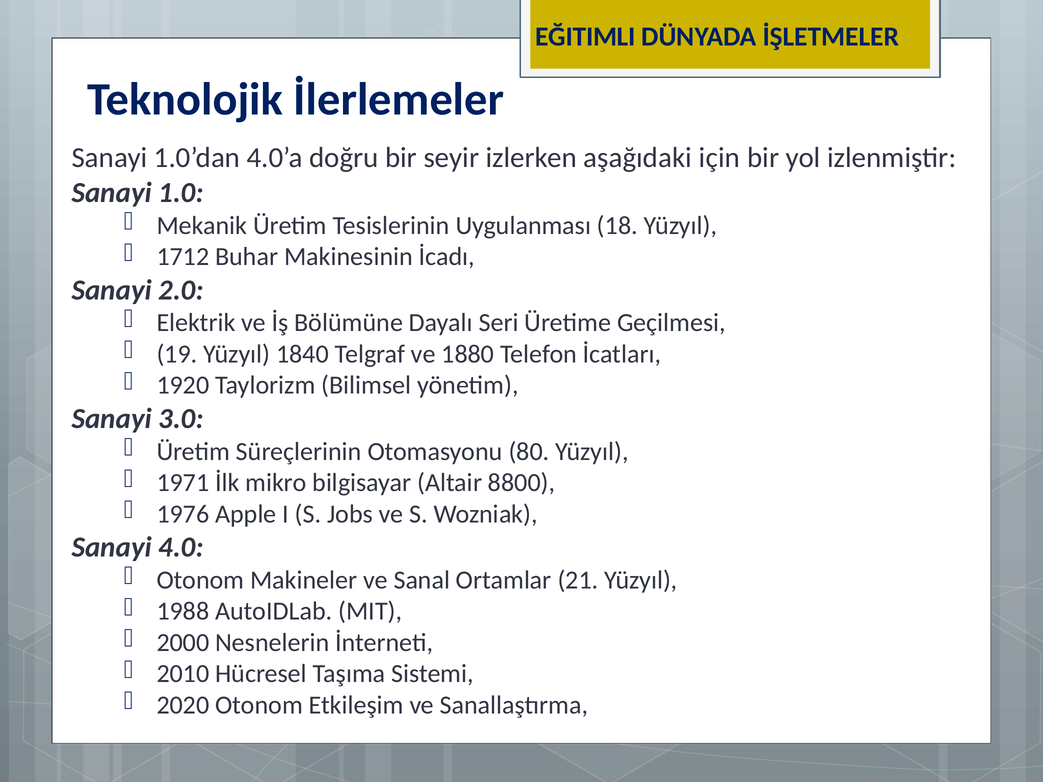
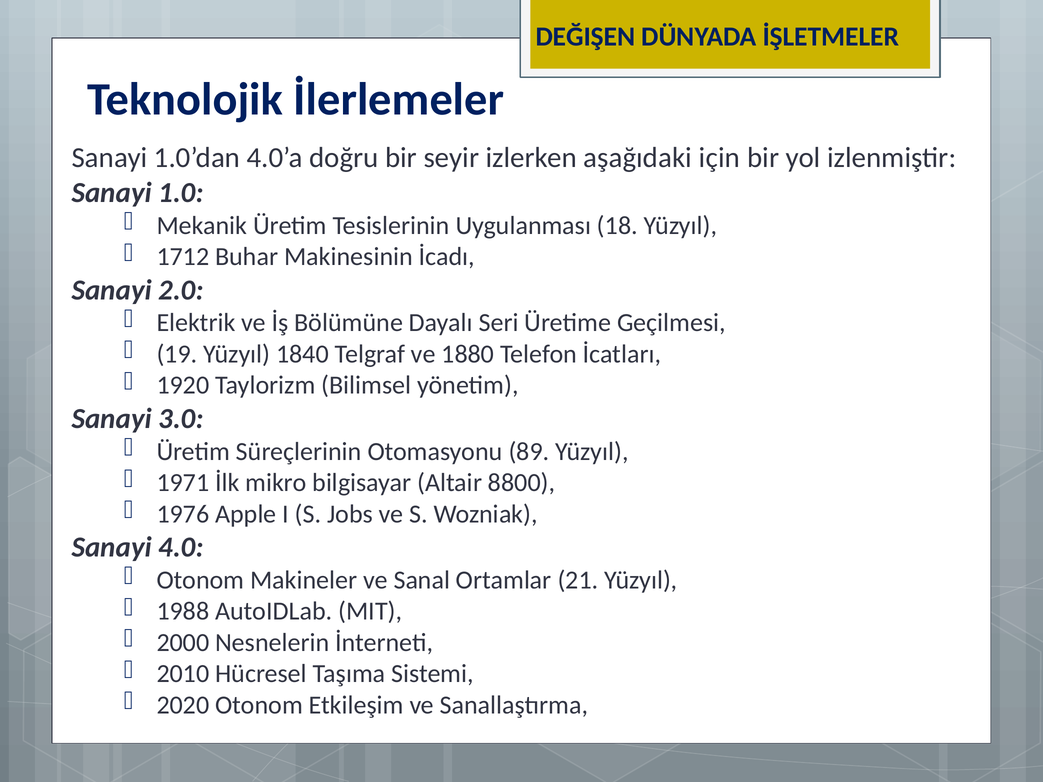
EĞITIMLI: EĞITIMLI -> DEĞIŞEN
80: 80 -> 89
